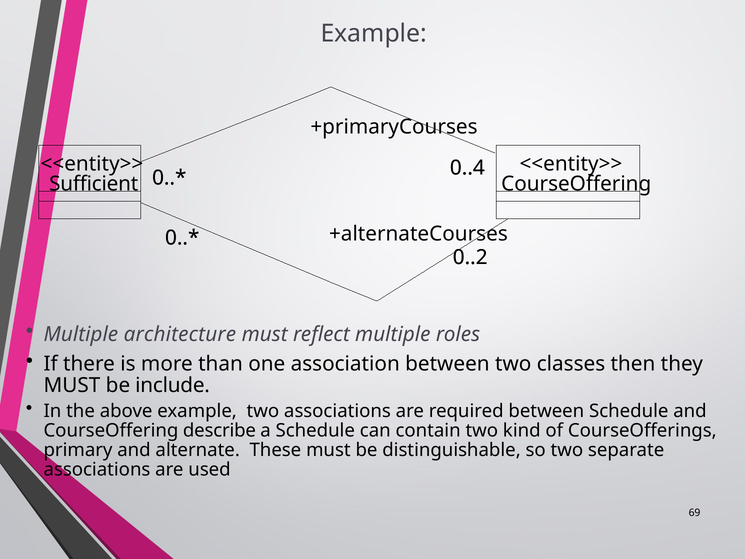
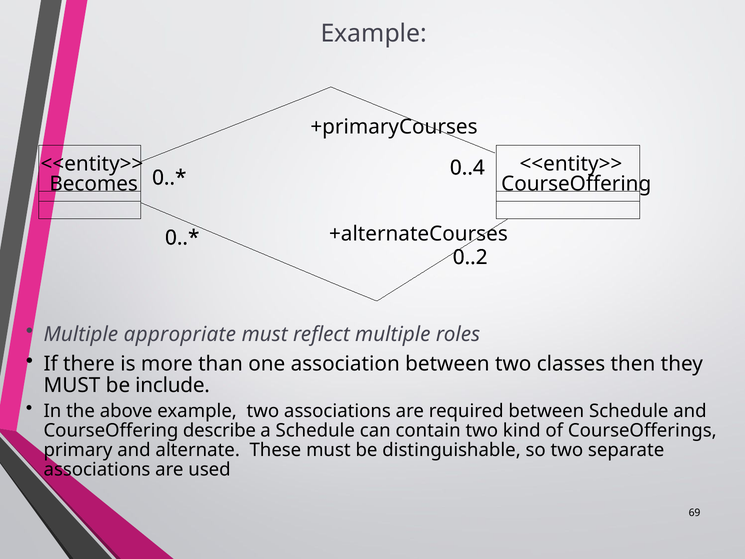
Sufficient: Sufficient -> Becomes
architecture: architecture -> appropriate
